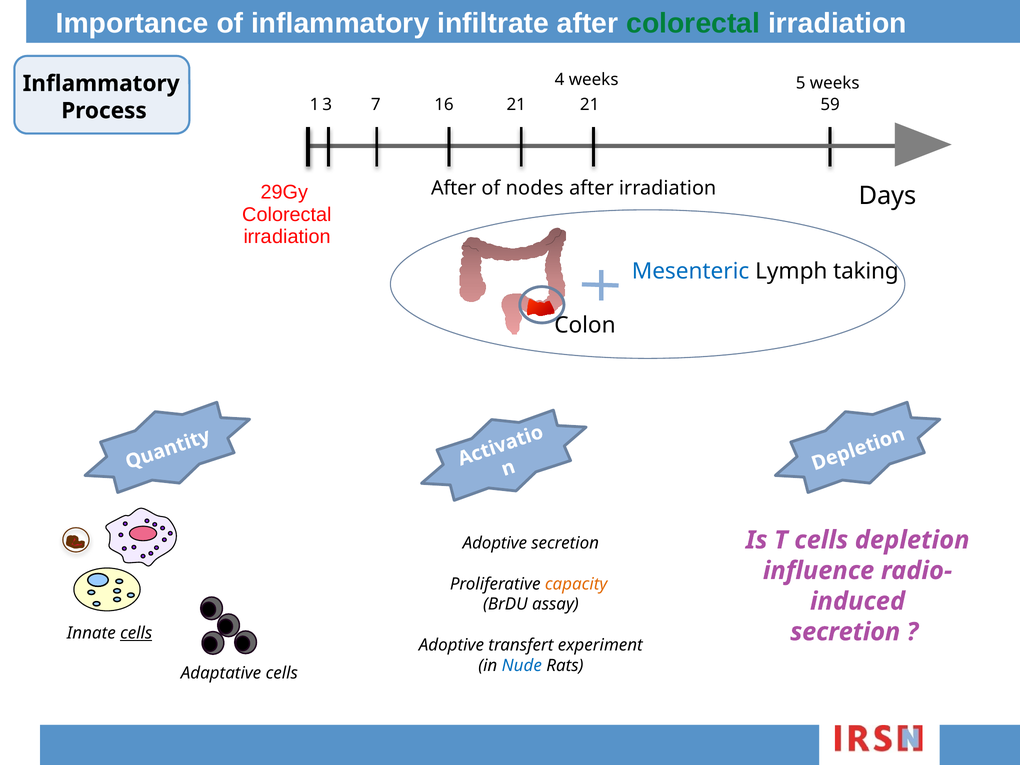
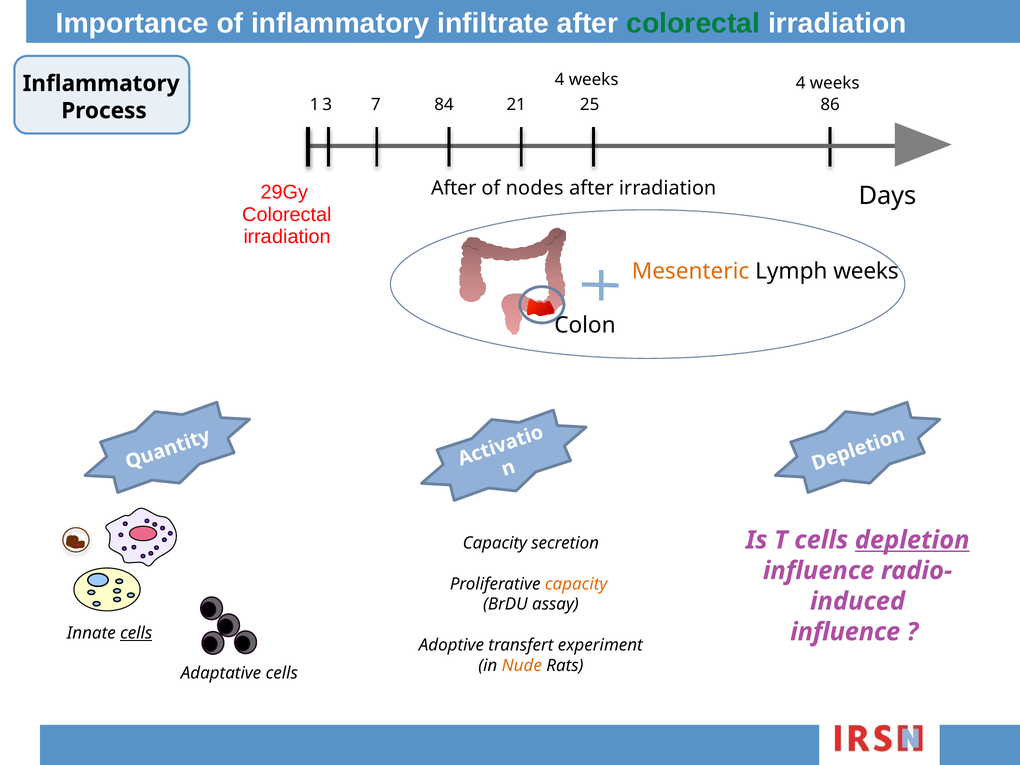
weeks 5: 5 -> 4
16: 16 -> 84
21 21: 21 -> 25
59: 59 -> 86
Mesenteric colour: blue -> orange
Lymph taking: taking -> weeks
depletion underline: none -> present
Adoptive at (495, 543): Adoptive -> Capacity
secretion at (845, 632): secretion -> influence
Nude colour: blue -> orange
